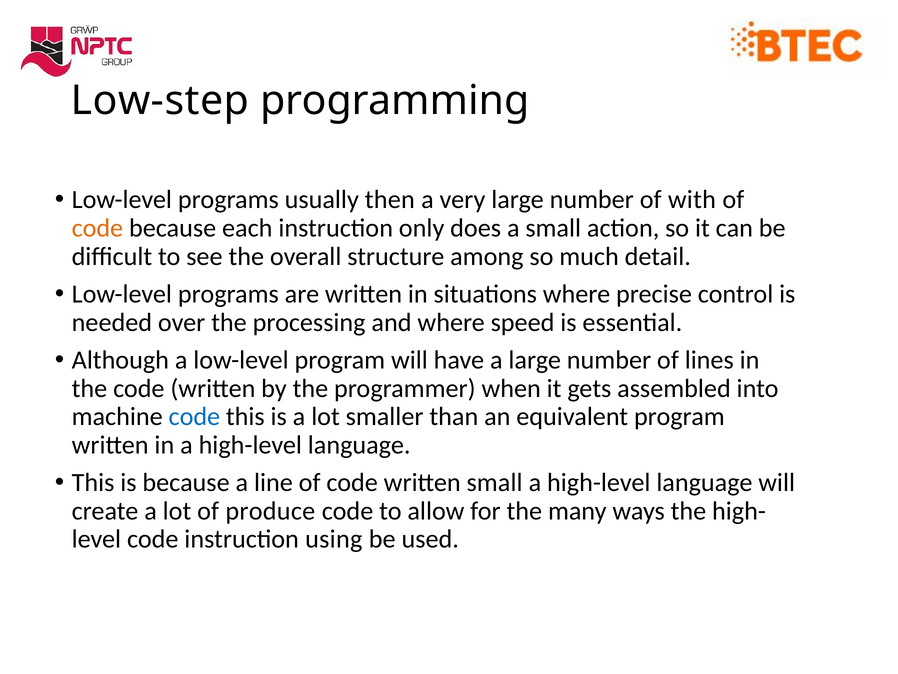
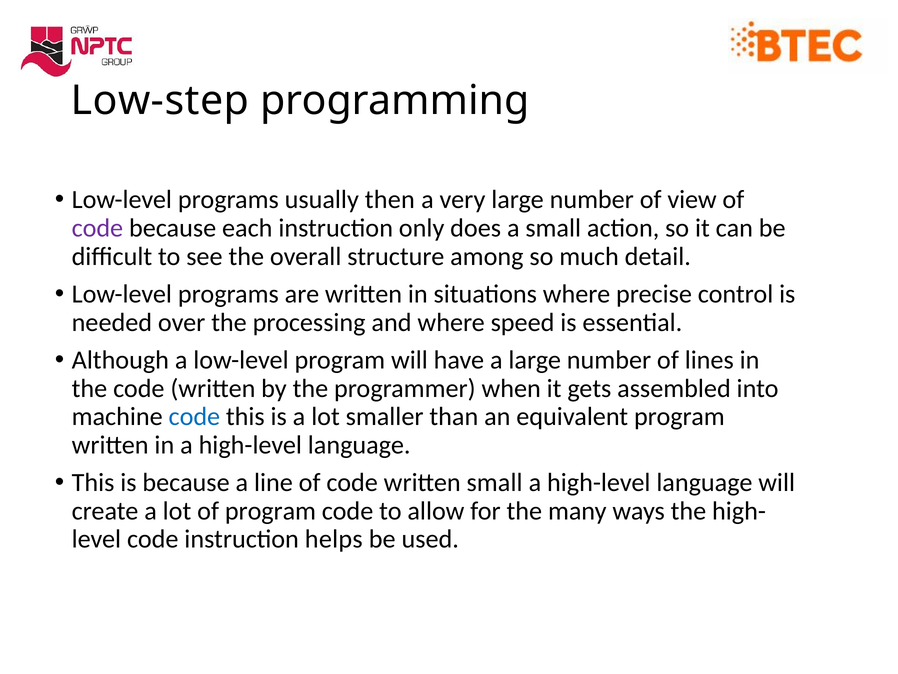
with: with -> view
code at (97, 228) colour: orange -> purple
of produce: produce -> program
using: using -> helps
